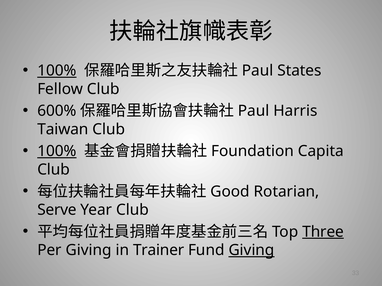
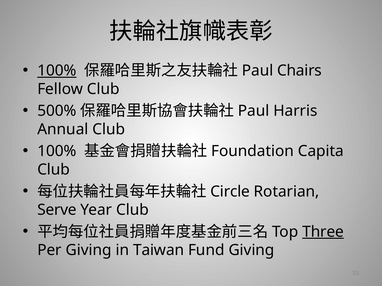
States: States -> Chairs
600%: 600% -> 500%
Taiwan: Taiwan -> Annual
100% at (57, 151) underline: present -> none
Good: Good -> Circle
Trainer: Trainer -> Taiwan
Giving at (251, 251) underline: present -> none
